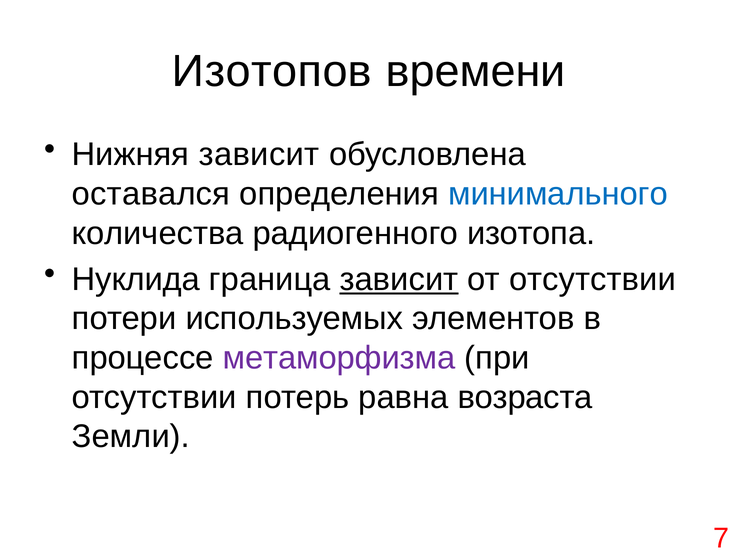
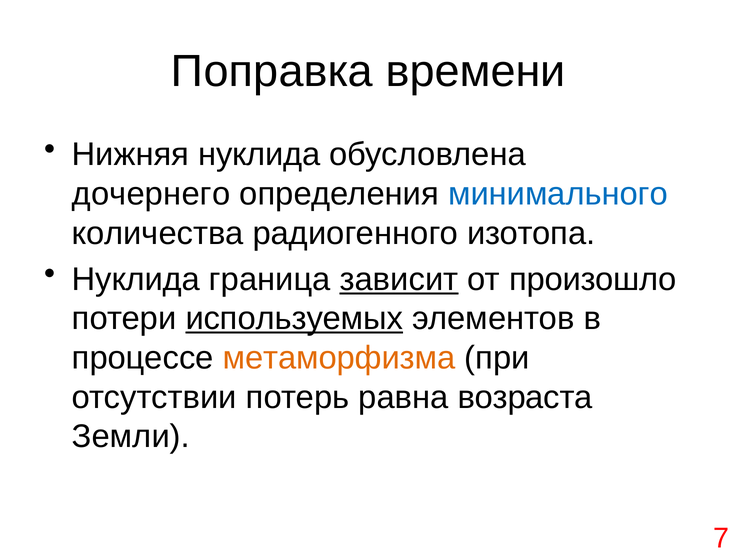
Изотопов: Изотопов -> Поправка
Нижняя зависит: зависит -> нуклида
оставался: оставался -> дочернего
от отсутствии: отсутствии -> произошло
используемых underline: none -> present
метаморфизма colour: purple -> orange
